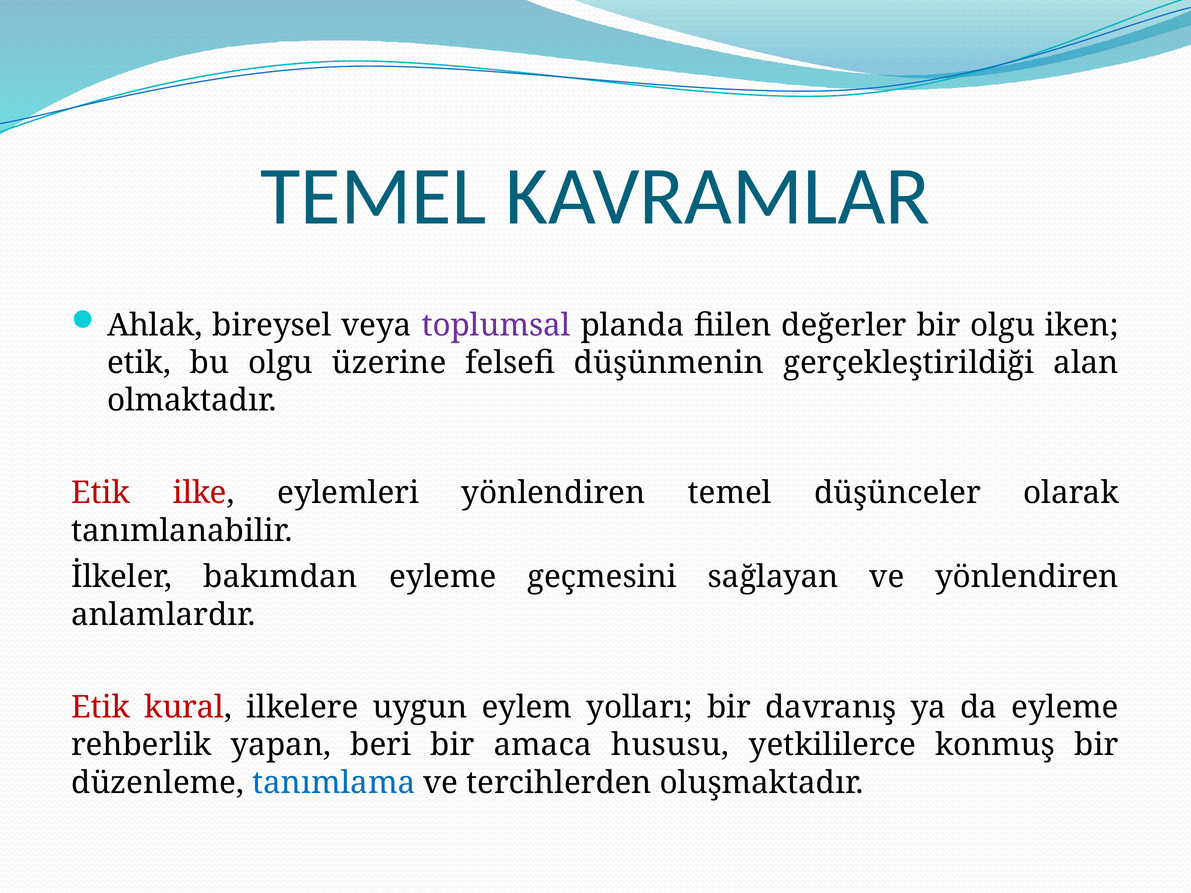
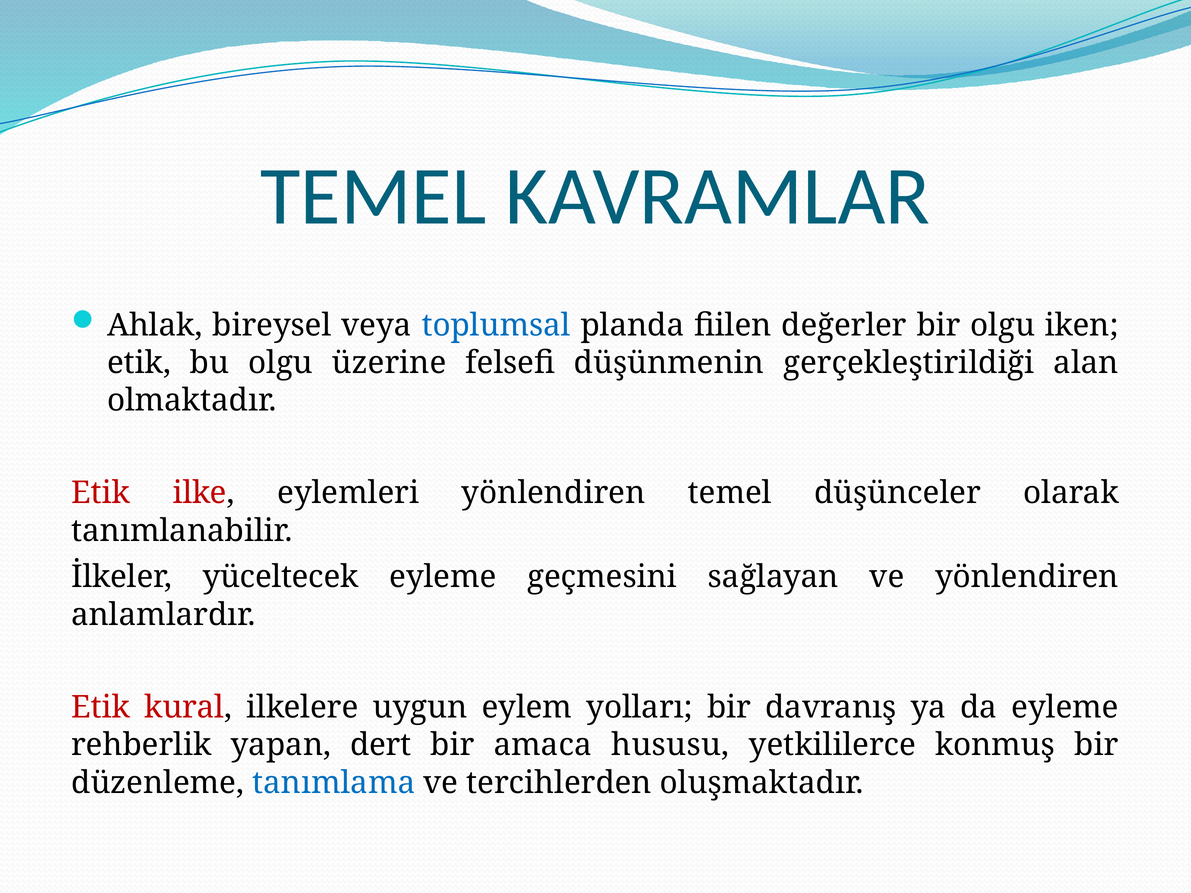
toplumsal colour: purple -> blue
bakımdan: bakımdan -> yüceltecek
beri: beri -> dert
